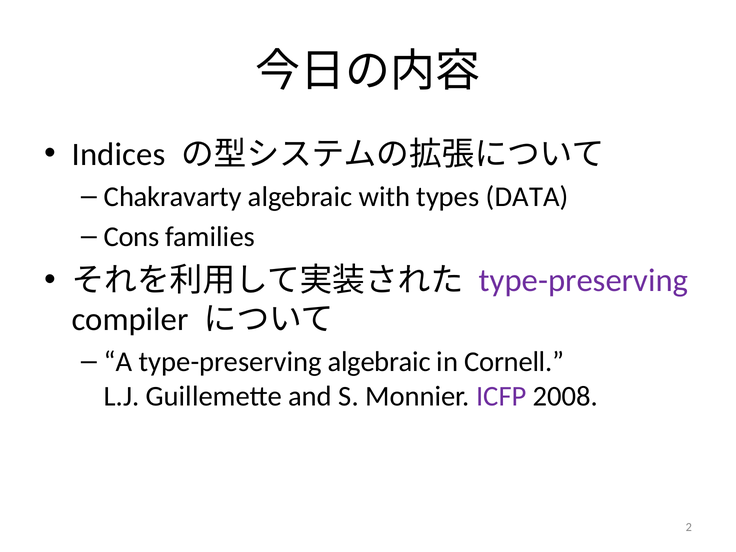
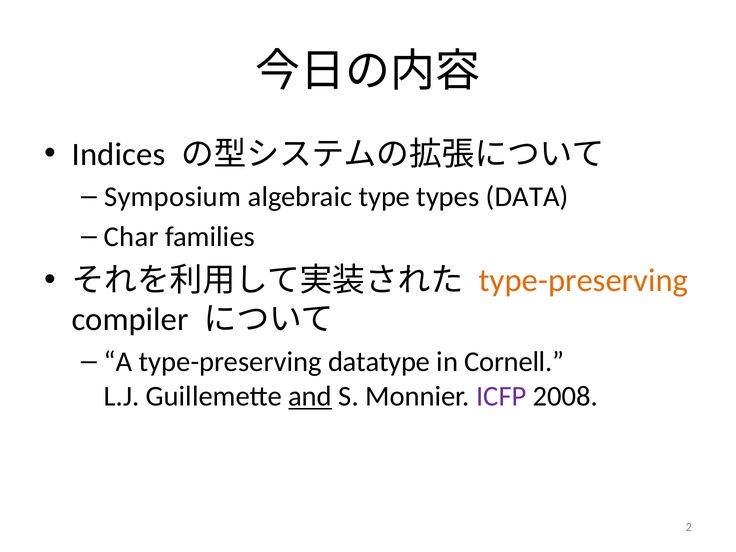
Chakravarty: Chakravarty -> Symposium
with: with -> type
Cons: Cons -> Char
type-preserving at (584, 280) colour: purple -> orange
type-preserving algebraic: algebraic -> datatype
and underline: none -> present
